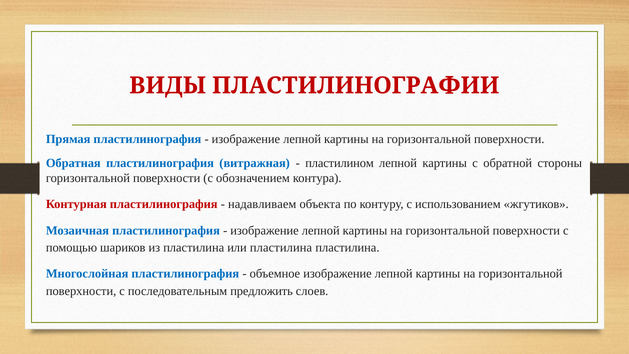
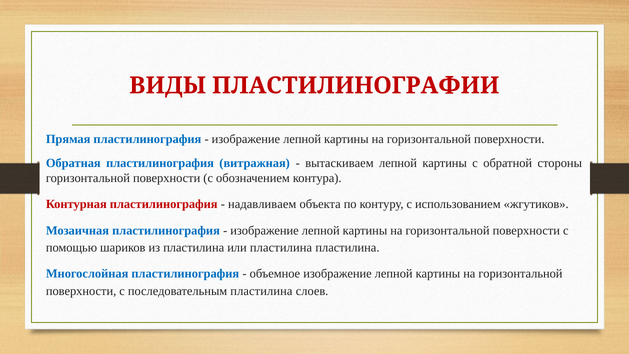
пластилином: пластилином -> вытаскиваем
последовательным предложить: предложить -> пластилина
